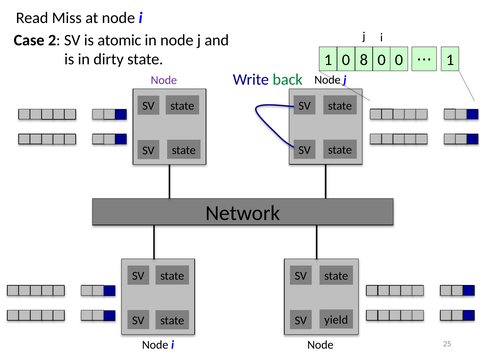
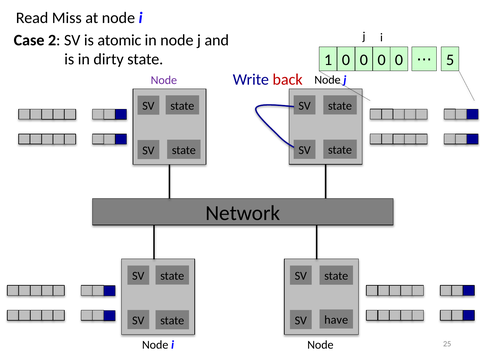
1 0 8: 8 -> 0
1 at (450, 60): 1 -> 5
back colour: green -> red
yield: yield -> have
